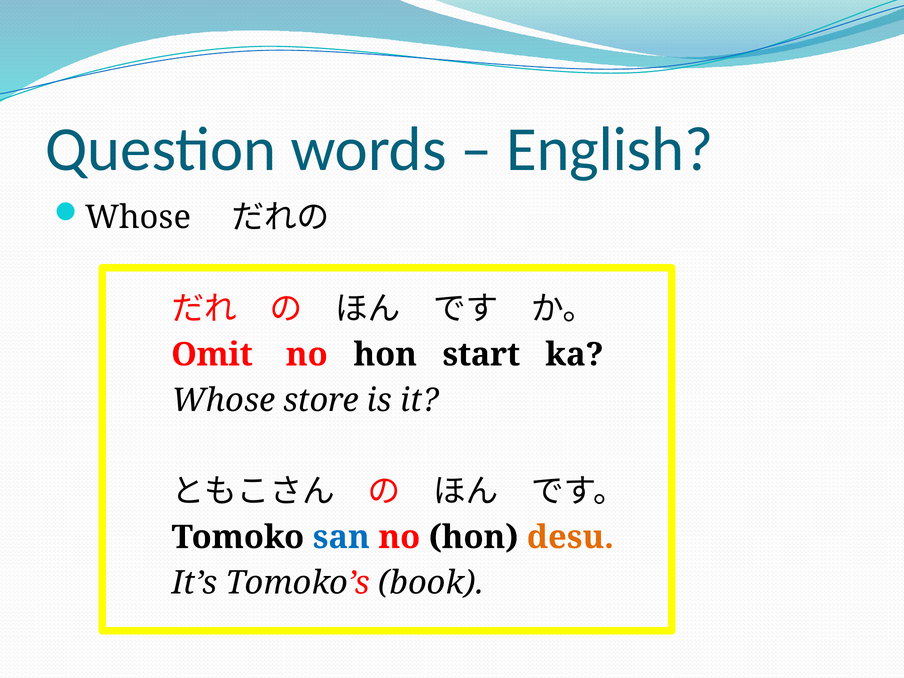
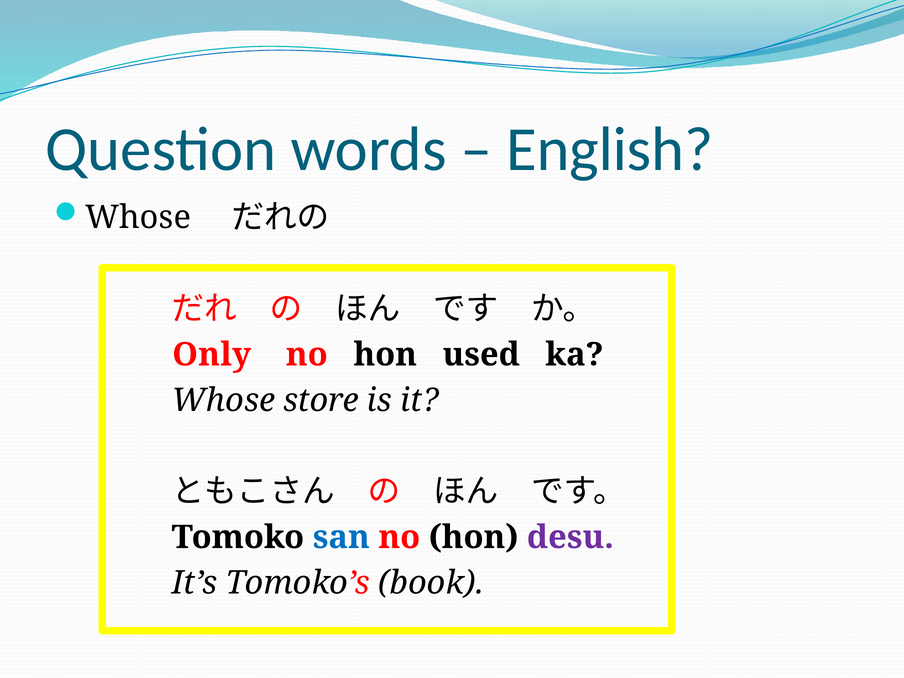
Omit: Omit -> Only
start: start -> used
desu colour: orange -> purple
